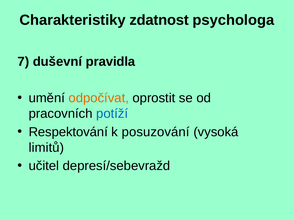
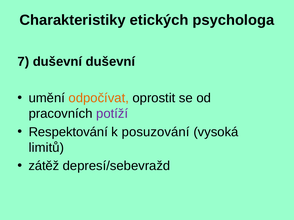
zdatnost: zdatnost -> etických
duševní pravidla: pravidla -> duševní
potíží colour: blue -> purple
učitel: učitel -> zátěž
